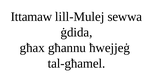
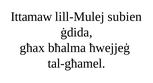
sewwa: sewwa -> subien
għannu: għannu -> bħalma
